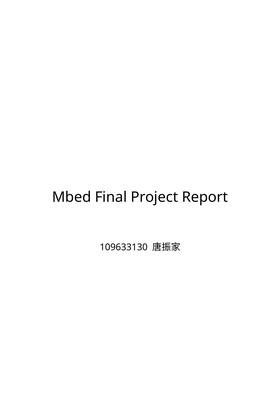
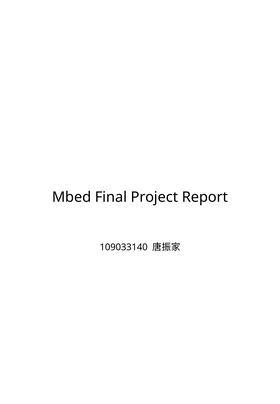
109633130: 109633130 -> 109033140
